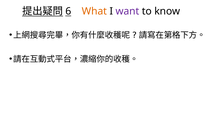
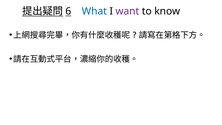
What colour: orange -> blue
